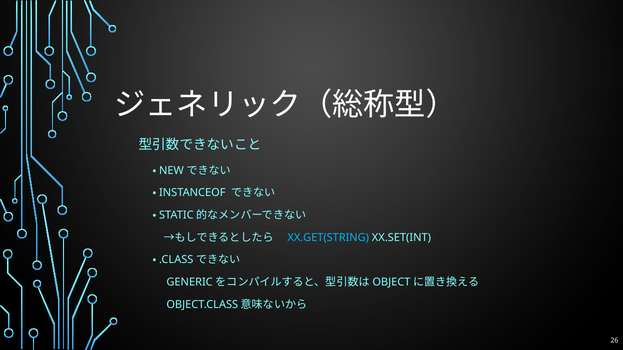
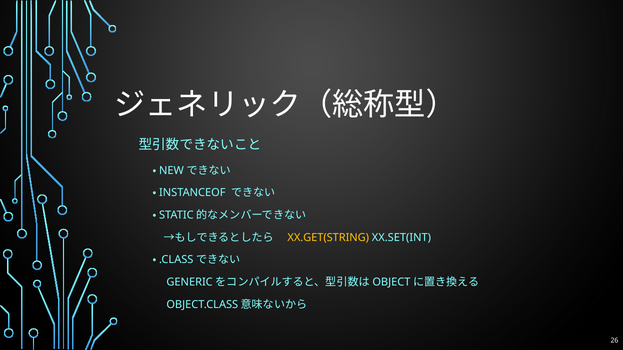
XX.GET(STRING colour: light blue -> yellow
